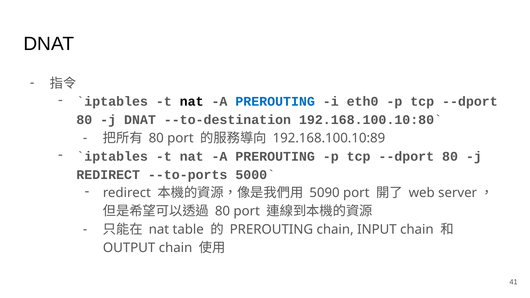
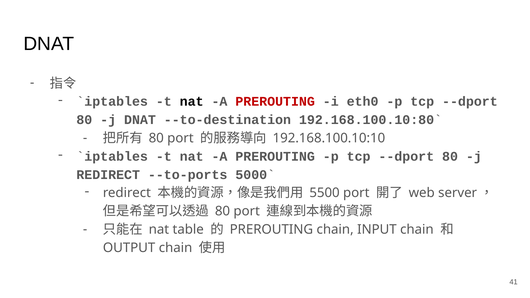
PREROUTING at (275, 102) colour: blue -> red
192.168.100.10:89: 192.168.100.10:89 -> 192.168.100.10:10
5090: 5090 -> 5500
